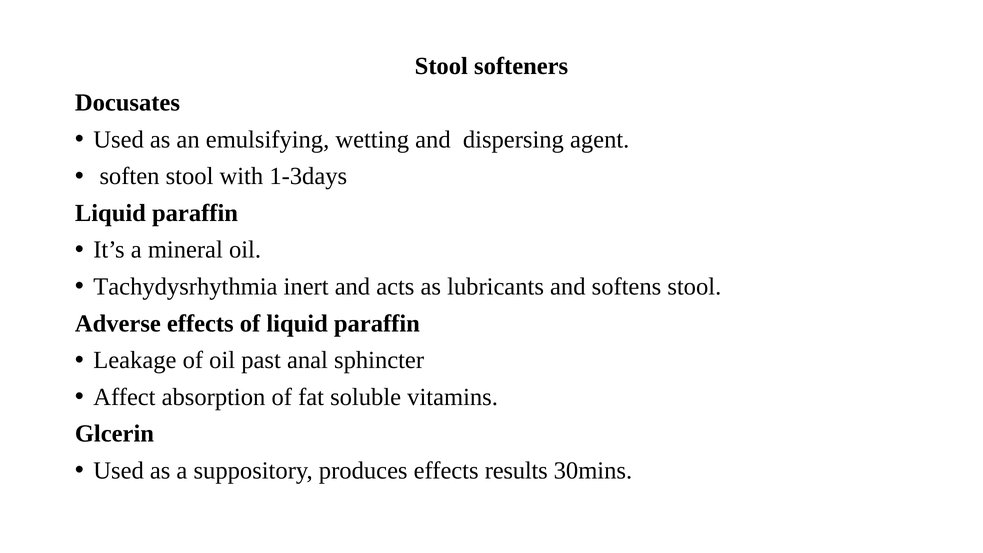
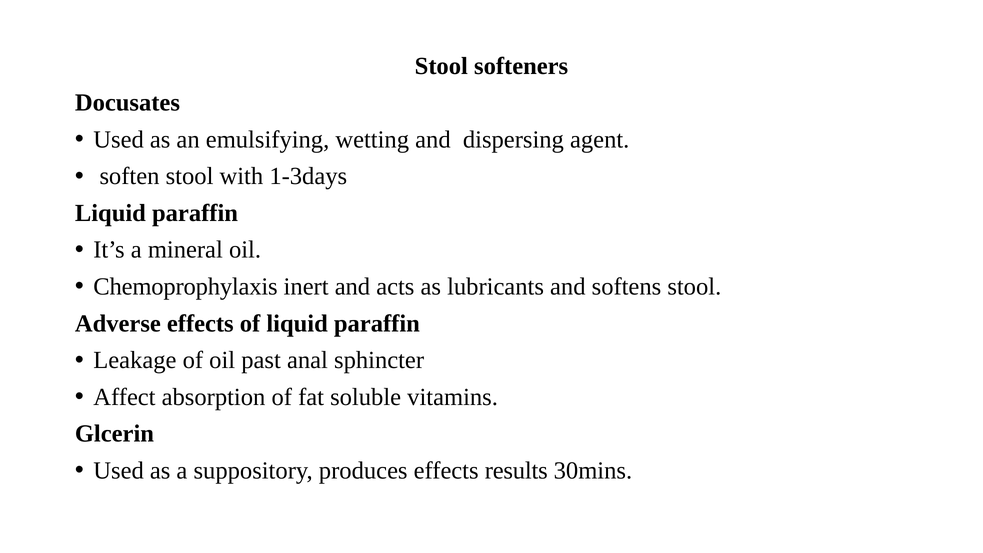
Tachydysrhythmia: Tachydysrhythmia -> Chemoprophylaxis
